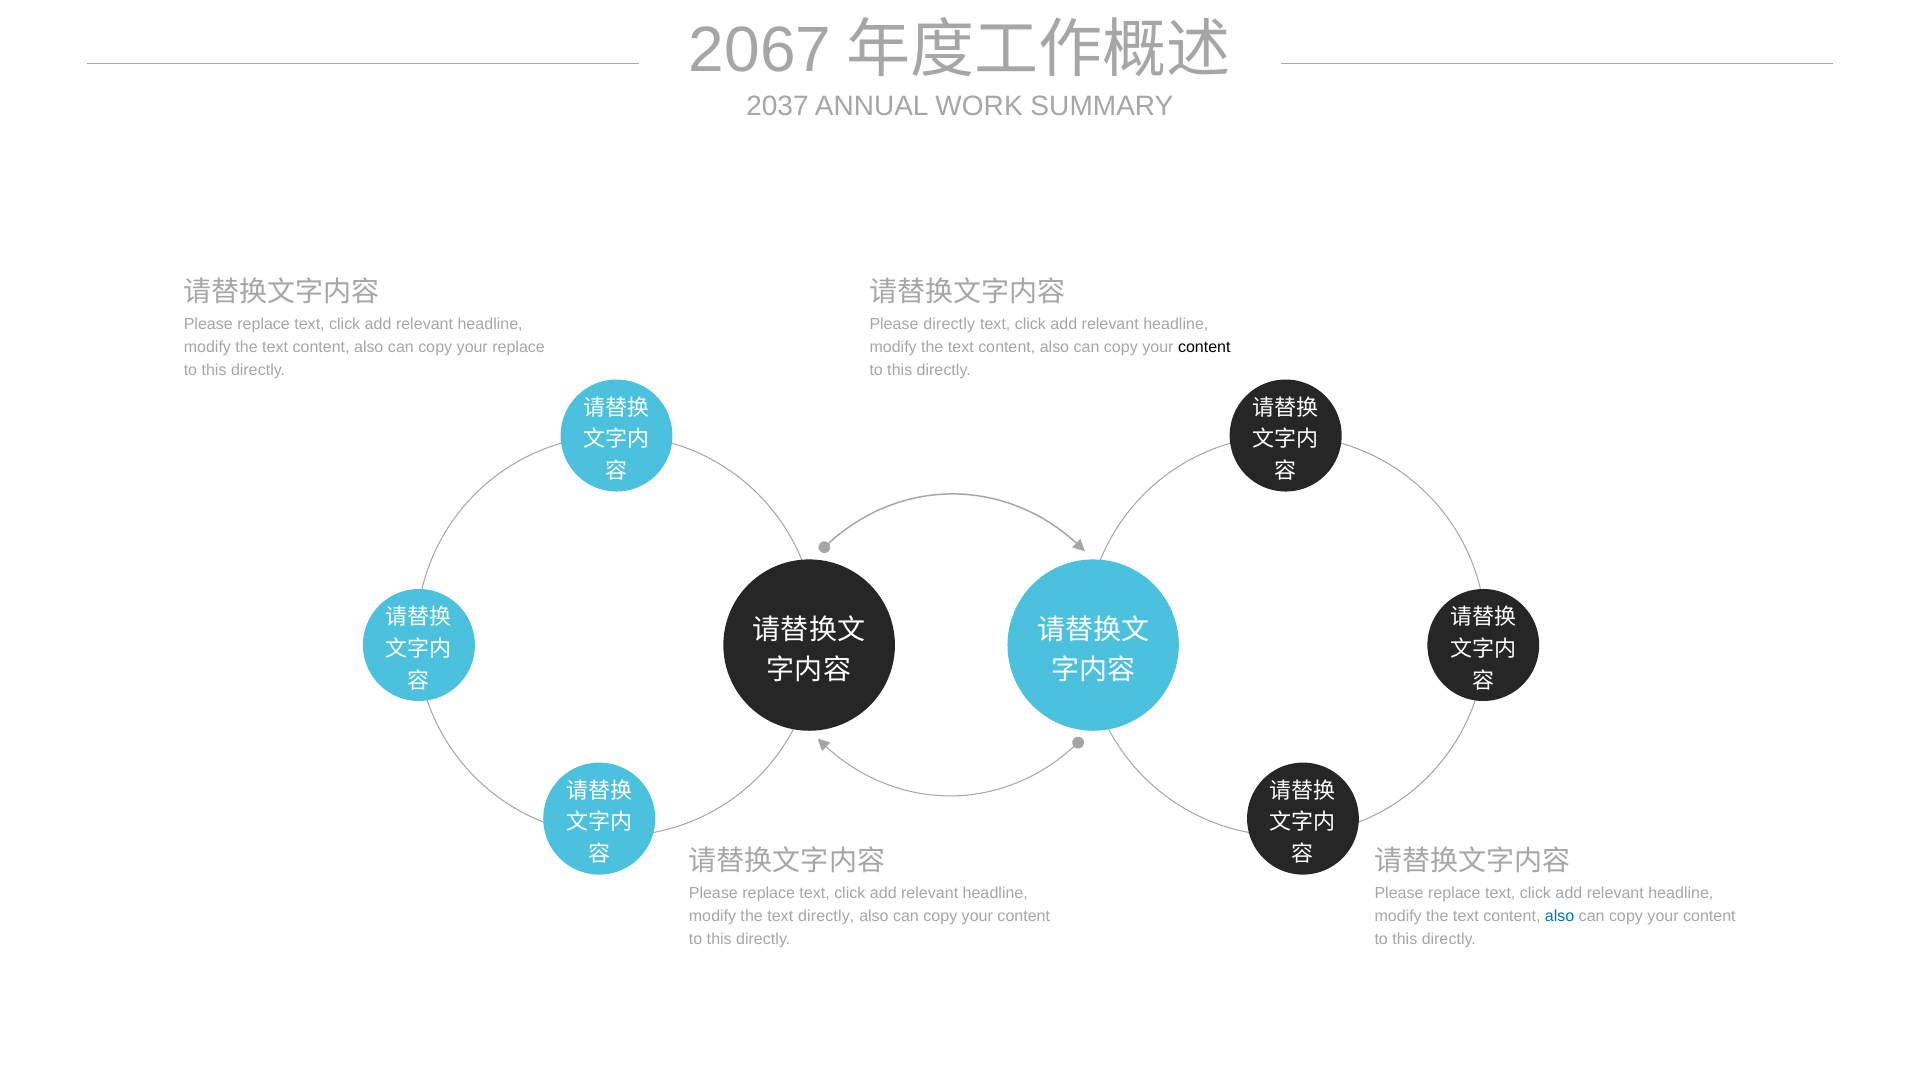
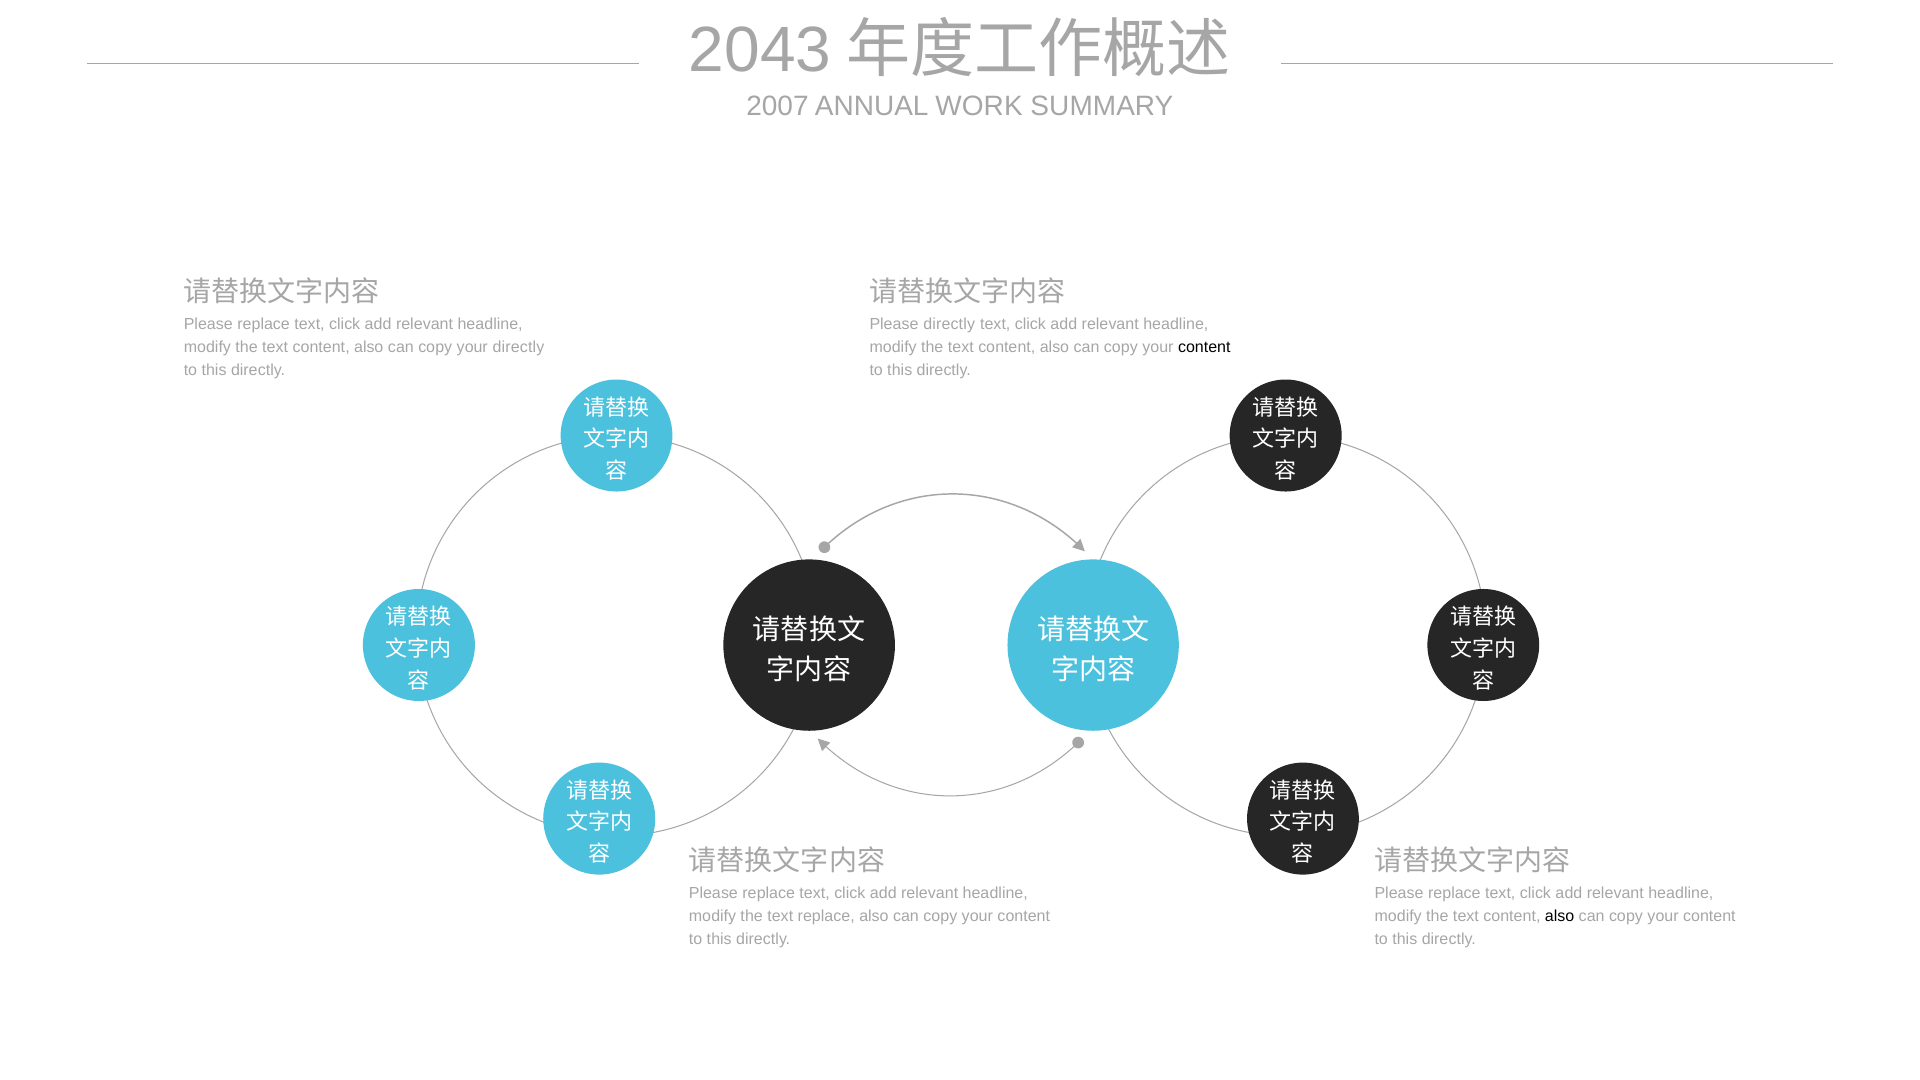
2067: 2067 -> 2043
2037: 2037 -> 2007
your replace: replace -> directly
text directly: directly -> replace
also at (1560, 916) colour: blue -> black
